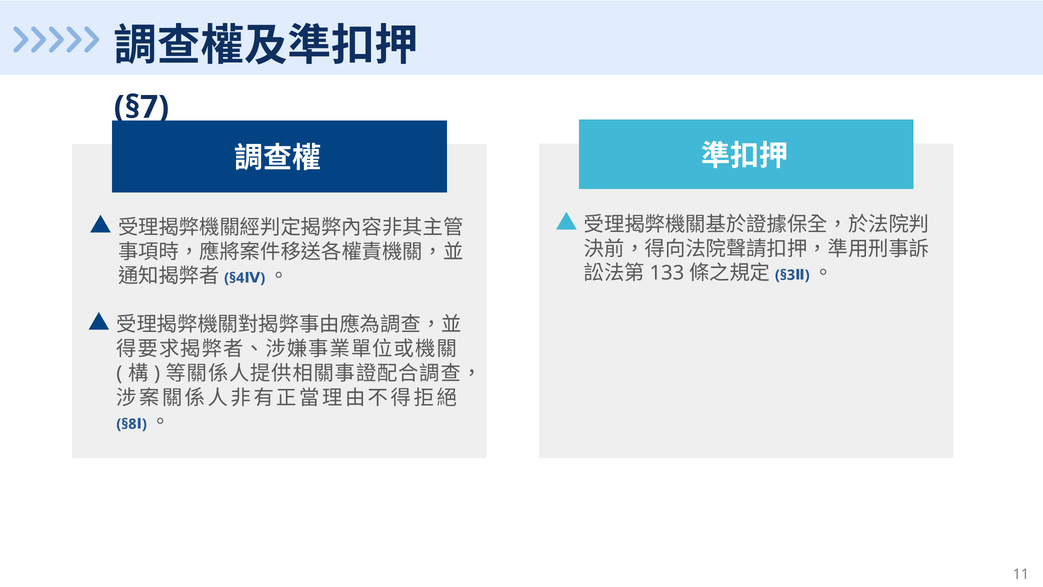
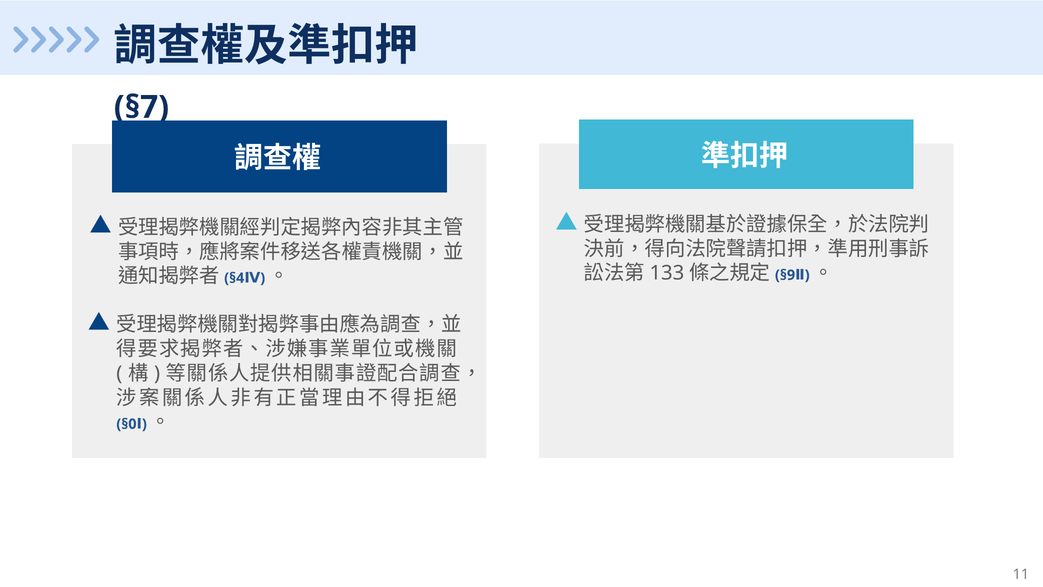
§3: §3 -> §9
§8: §8 -> §0
